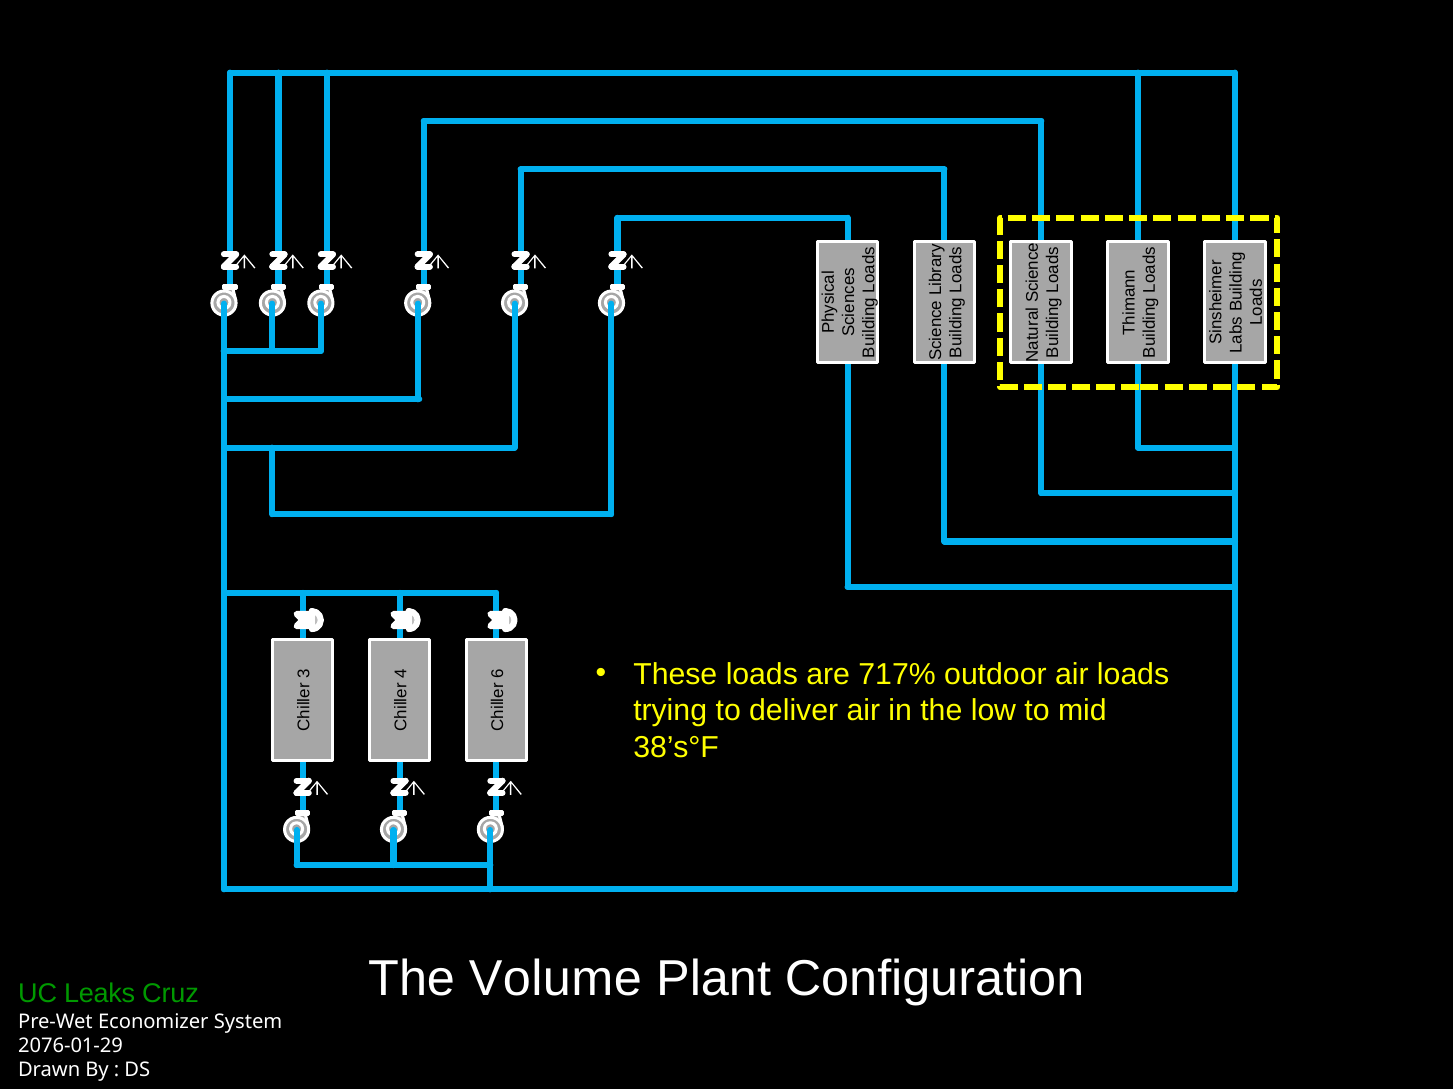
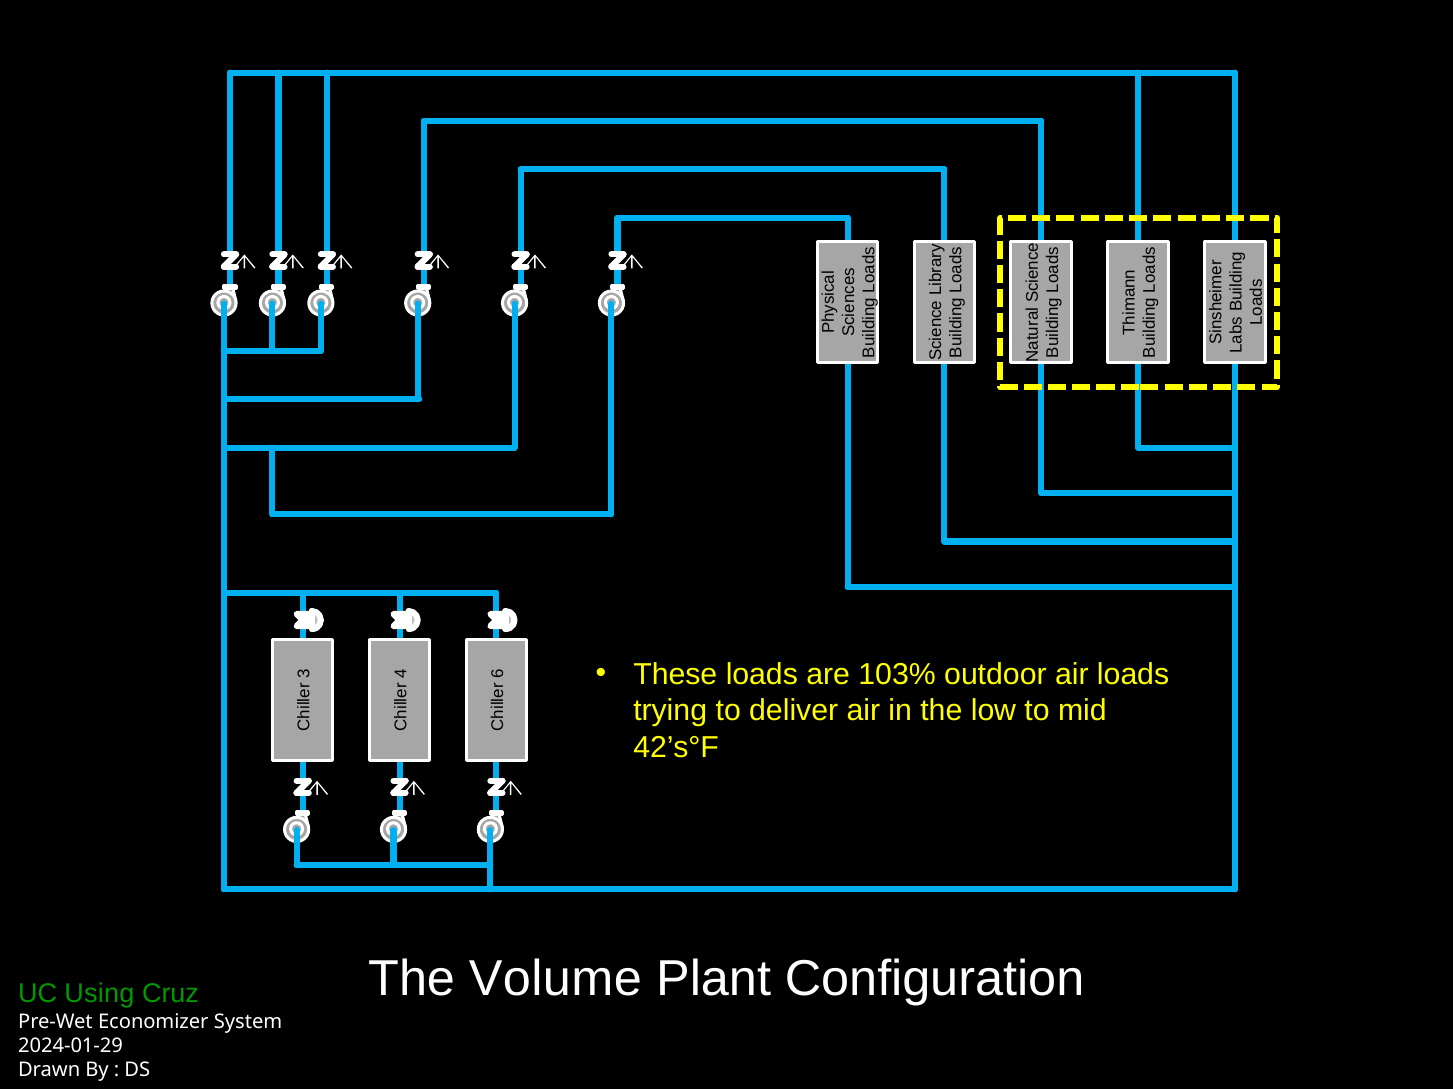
717%: 717% -> 103%
38’s°F: 38’s°F -> 42’s°F
Leaks: Leaks -> Using
2076-01-29: 2076-01-29 -> 2024-01-29
